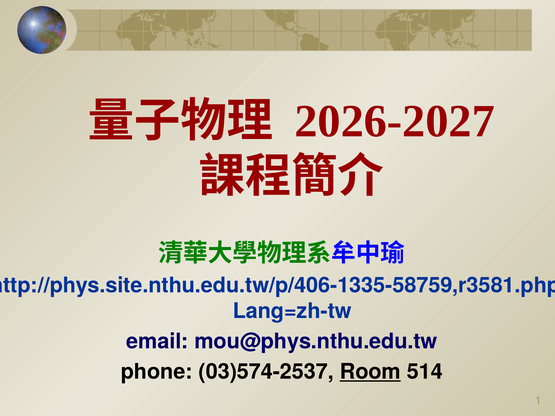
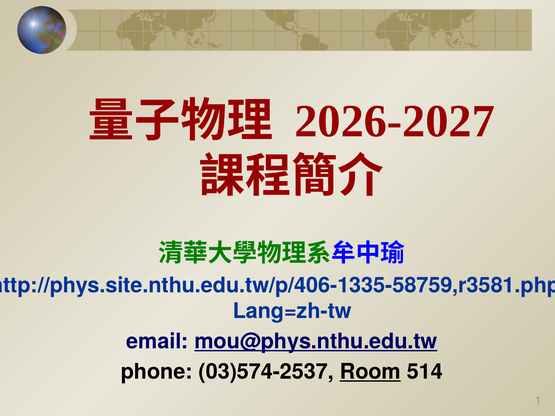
mou@phys.nthu.edu.tw underline: none -> present
